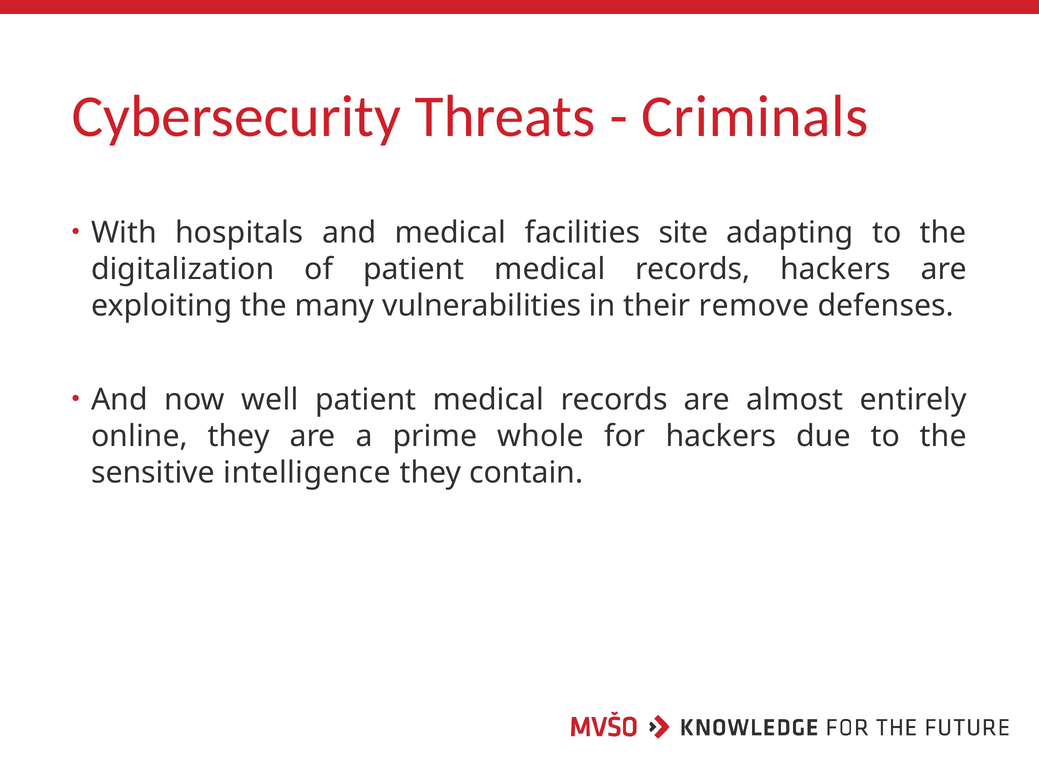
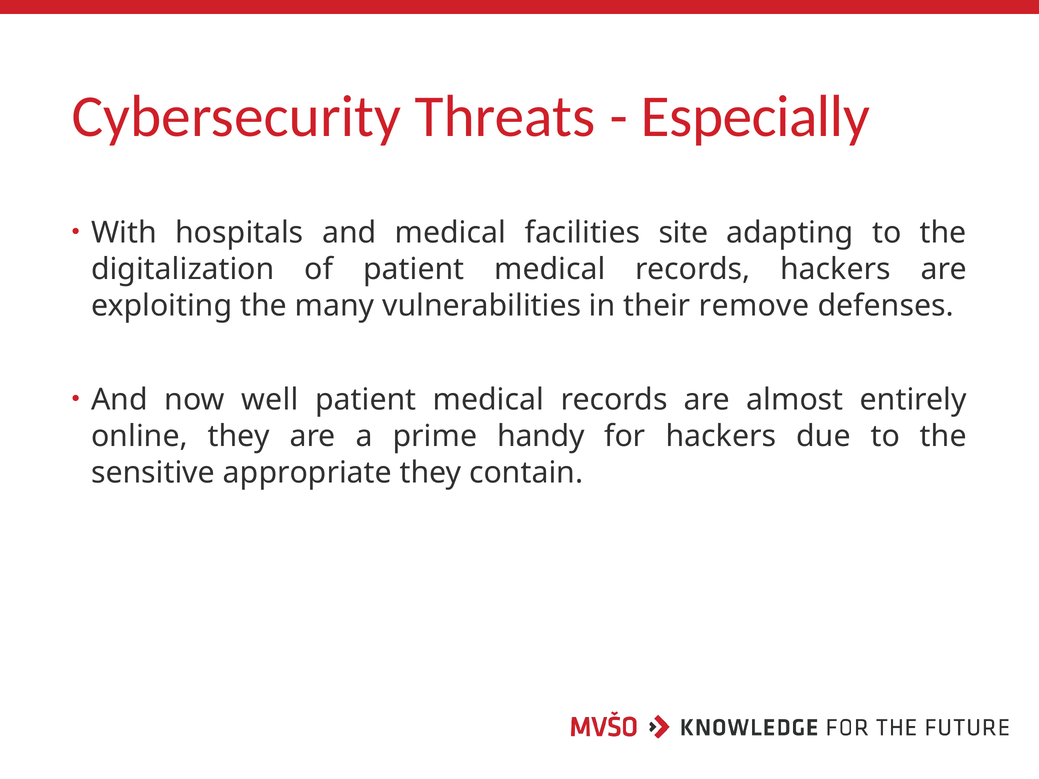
Criminals: Criminals -> Especially
whole: whole -> handy
intelligence: intelligence -> appropriate
